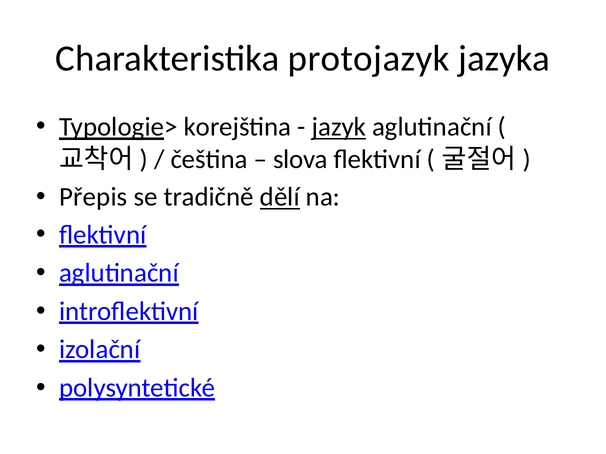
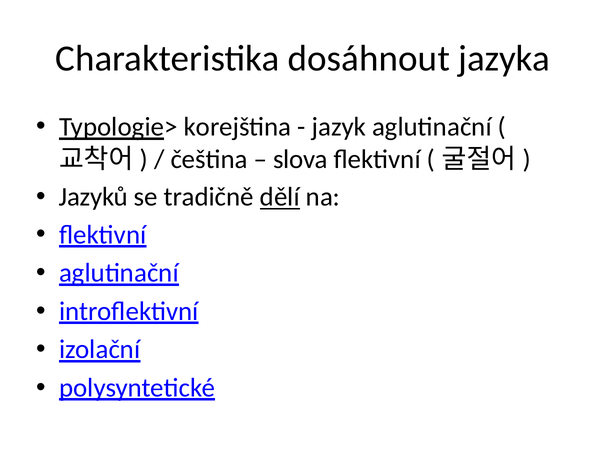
protojazyk: protojazyk -> dosáhnout
jazyk underline: present -> none
Přepis: Přepis -> Jazyků
